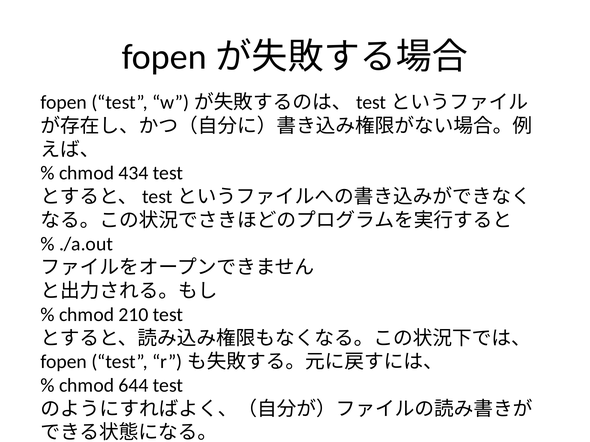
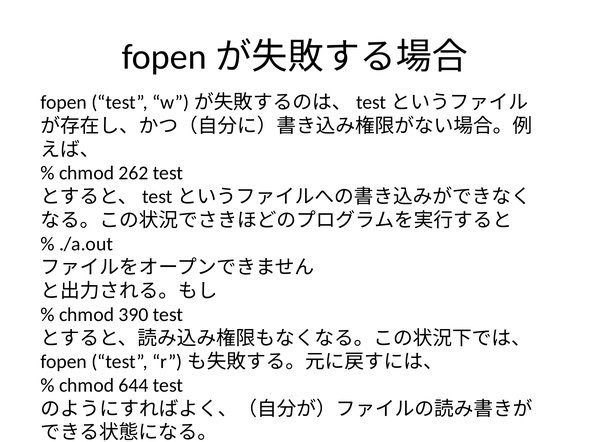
434: 434 -> 262
210: 210 -> 390
